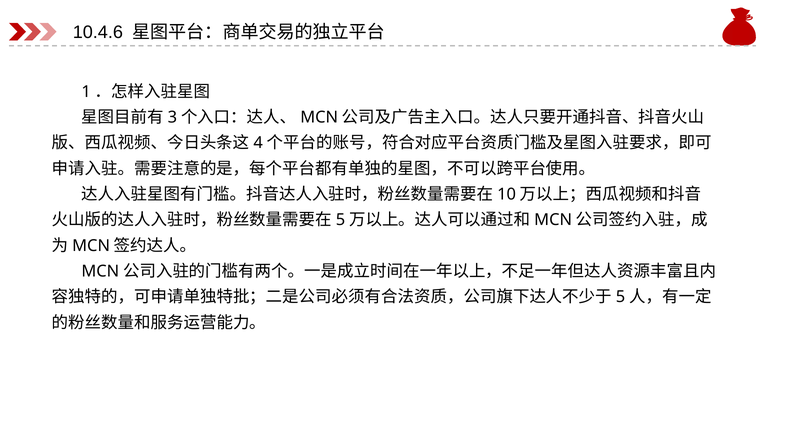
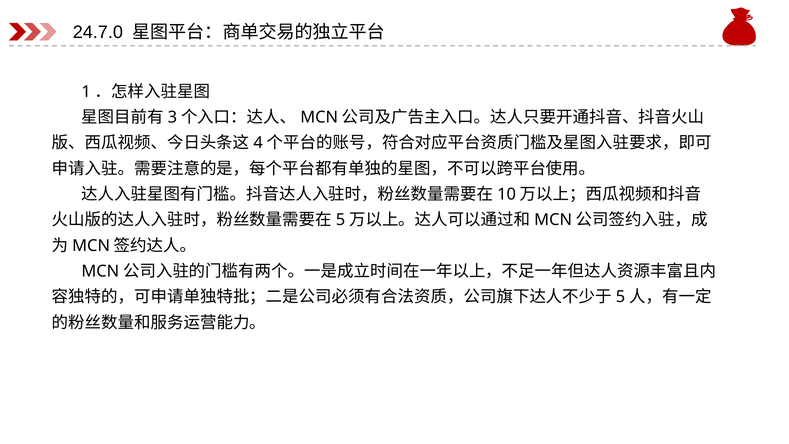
10.4.6: 10.4.6 -> 24.7.0
